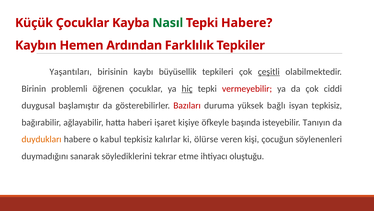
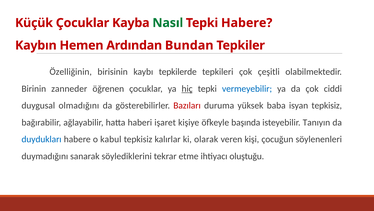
Farklılık: Farklılık -> Bundan
Yaşantıları: Yaşantıları -> Özelliğinin
büyüsellik: büyüsellik -> tepkilerde
çeşitli underline: present -> none
problemli: problemli -> zanneder
vermeyebilir colour: red -> blue
başlamıştır: başlamıştır -> olmadığını
bağlı: bağlı -> baba
duydukları colour: orange -> blue
ölürse: ölürse -> olarak
